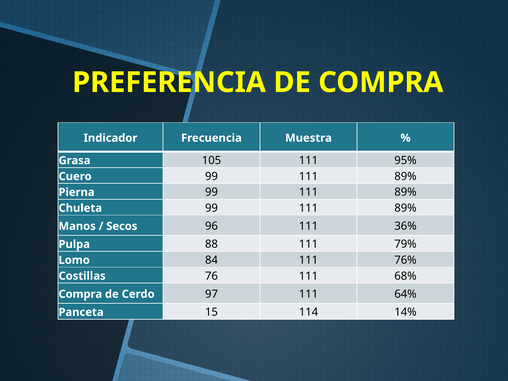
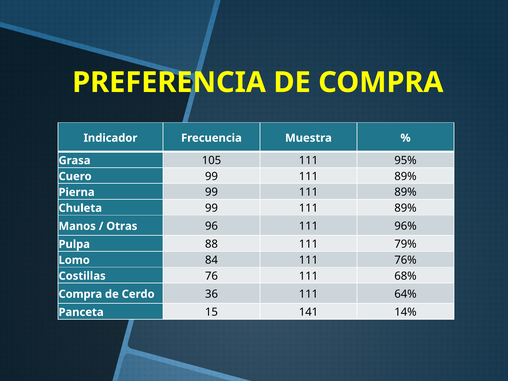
Secos: Secos -> Otras
36%: 36% -> 96%
97: 97 -> 36
114: 114 -> 141
